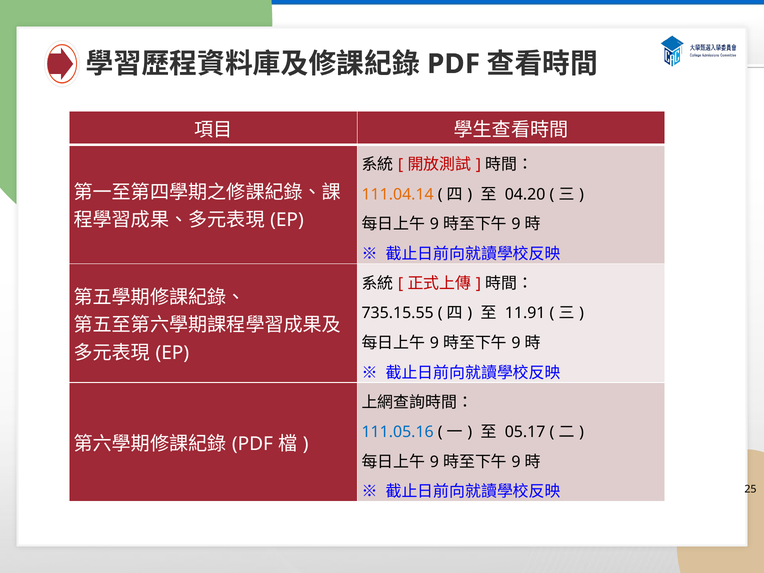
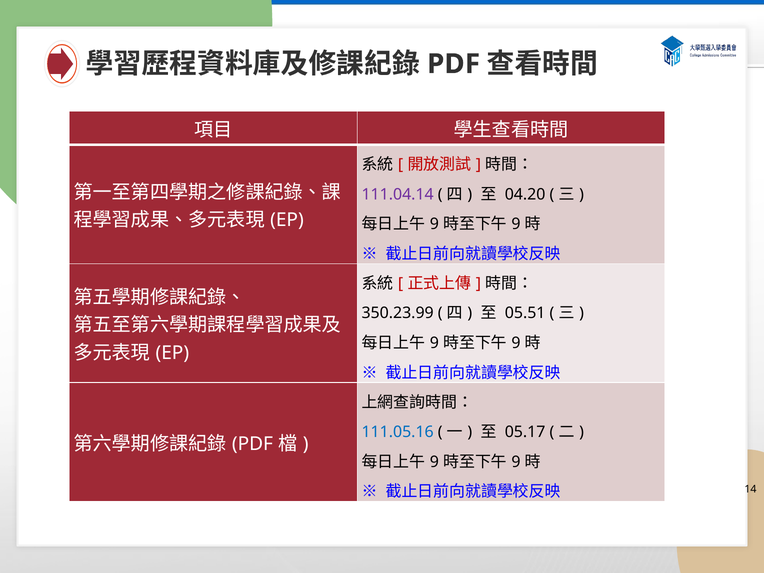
111.04.14 colour: orange -> purple
735.15.55: 735.15.55 -> 350.23.99
11.91: 11.91 -> 05.51
25: 25 -> 14
